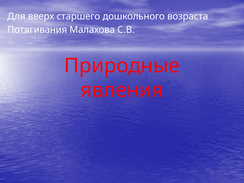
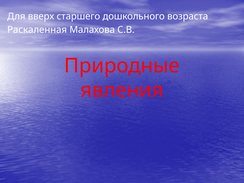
Потягивания: Потягивания -> Раскаленная
